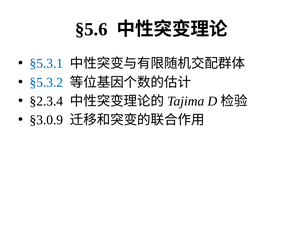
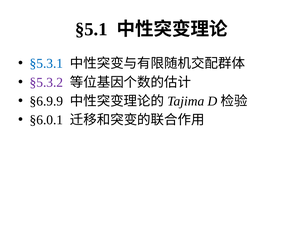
§5.6: §5.6 -> §5.1
§5.3.2 colour: blue -> purple
§2.3.4: §2.3.4 -> §6.9.9
§3.0.9: §3.0.9 -> §6.0.1
